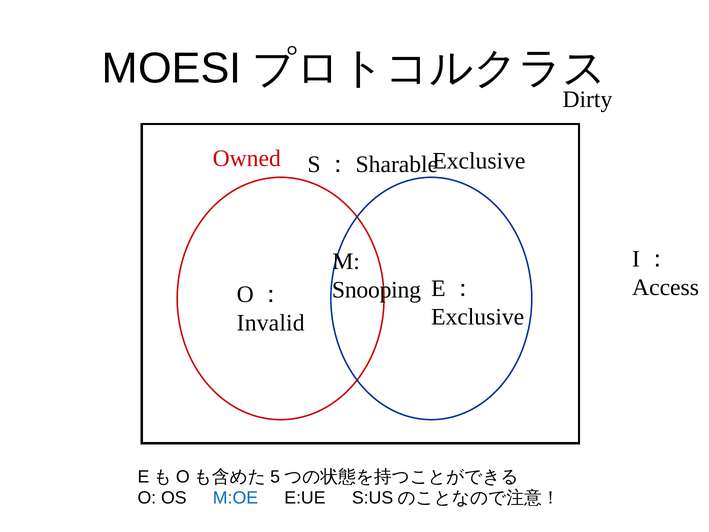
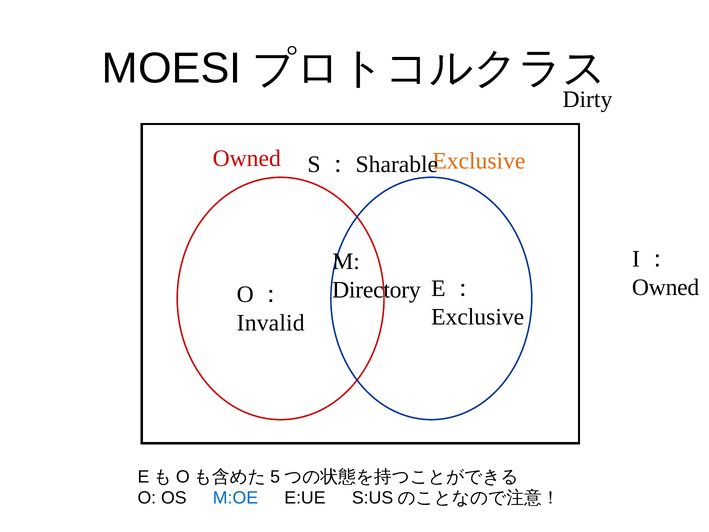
Exclusive at (479, 161) colour: black -> orange
Access at (666, 287): Access -> Owned
Snooping: Snooping -> Directory
